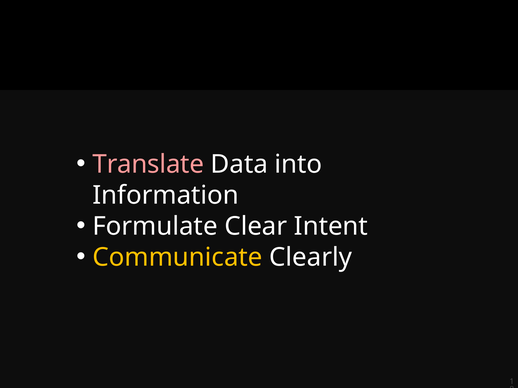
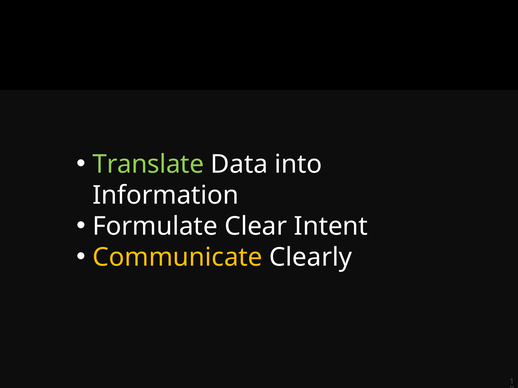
Translate colour: pink -> light green
